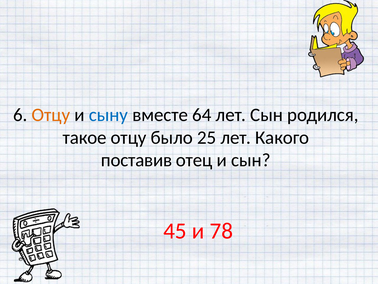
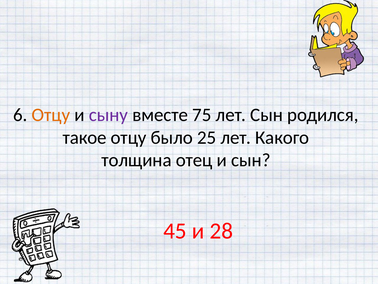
сыну colour: blue -> purple
64: 64 -> 75
поставив: поставив -> толщина
78: 78 -> 28
